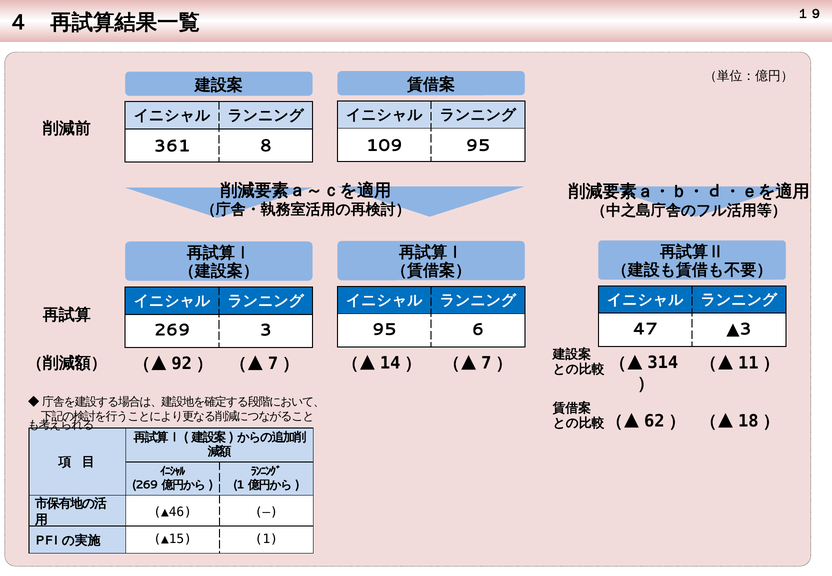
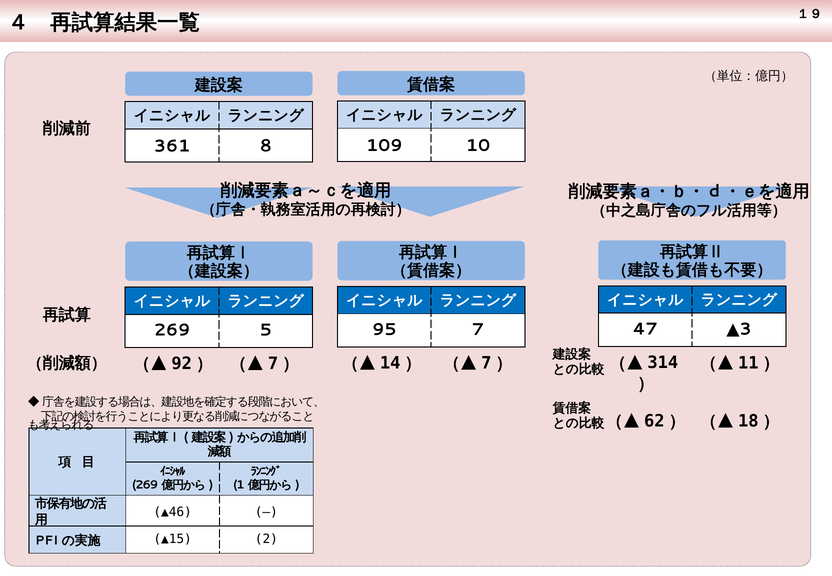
109 95: 95 -> 10
6: 6 -> 7
3: 3 -> 5
▲15 1: 1 -> 2
